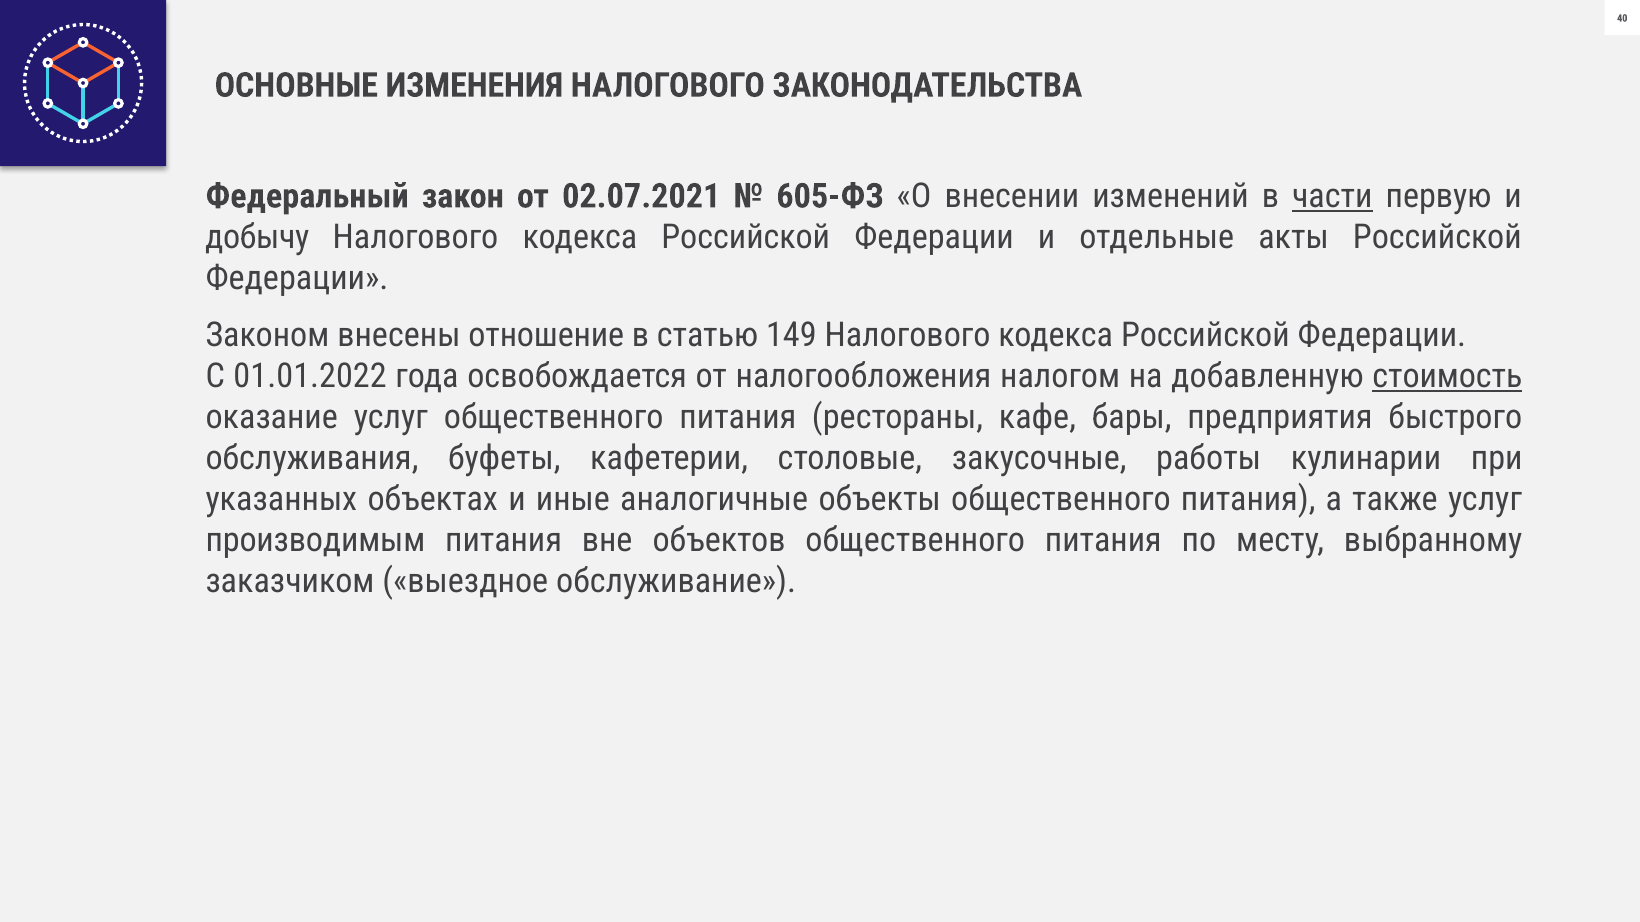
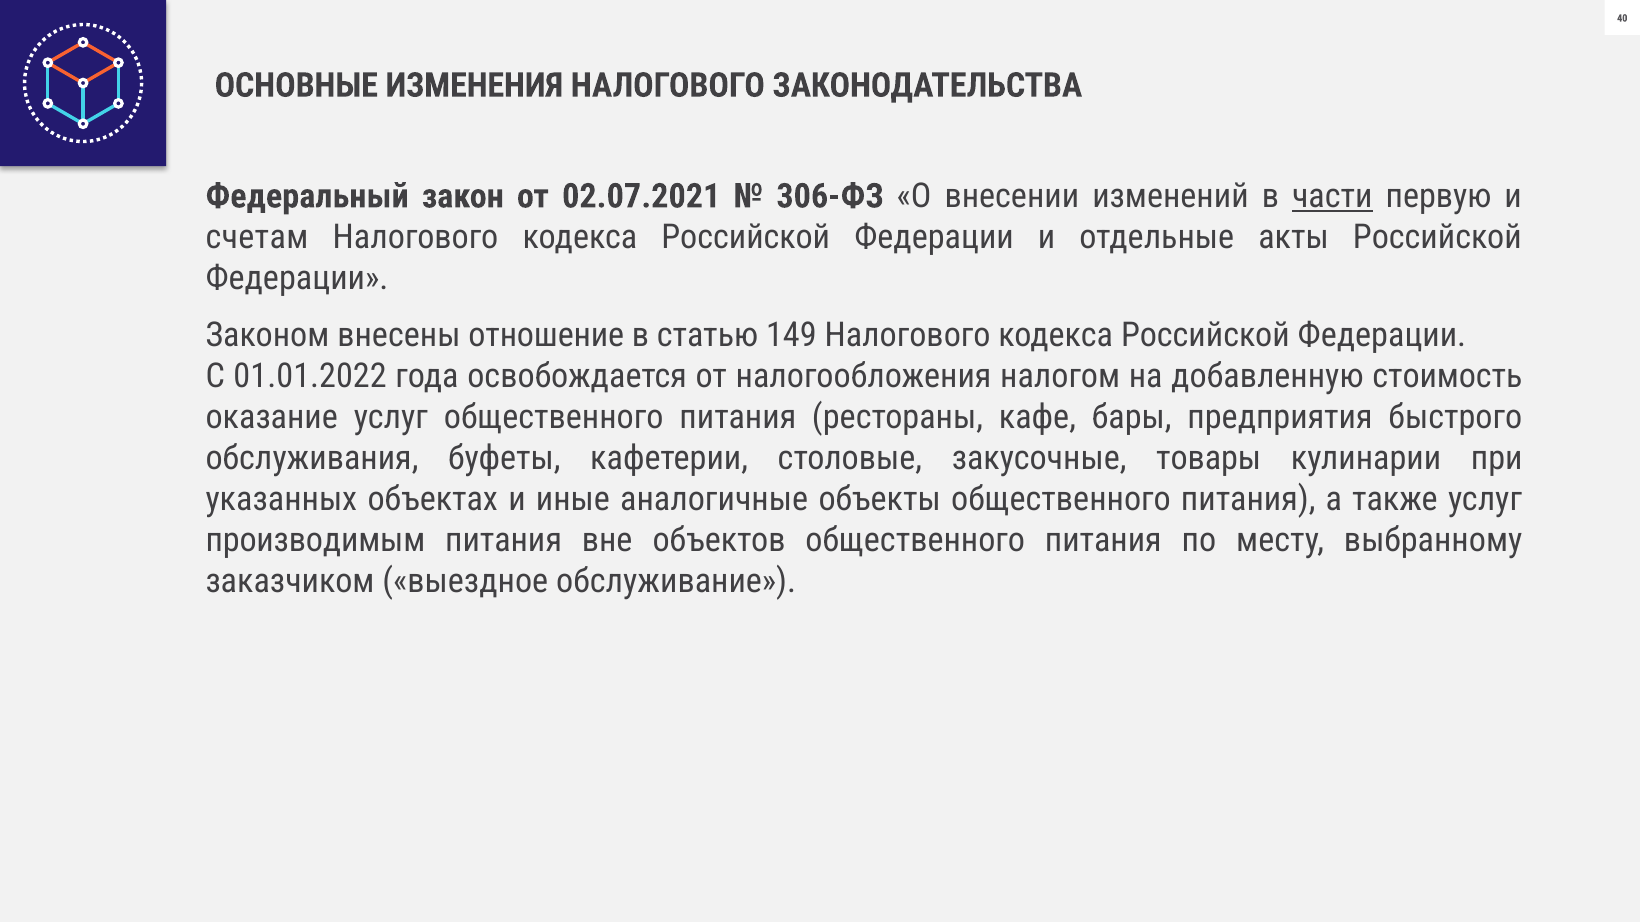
605-ФЗ: 605-ФЗ -> 306-ФЗ
добычу: добычу -> счетам
стоимость underline: present -> none
работы: работы -> товары
